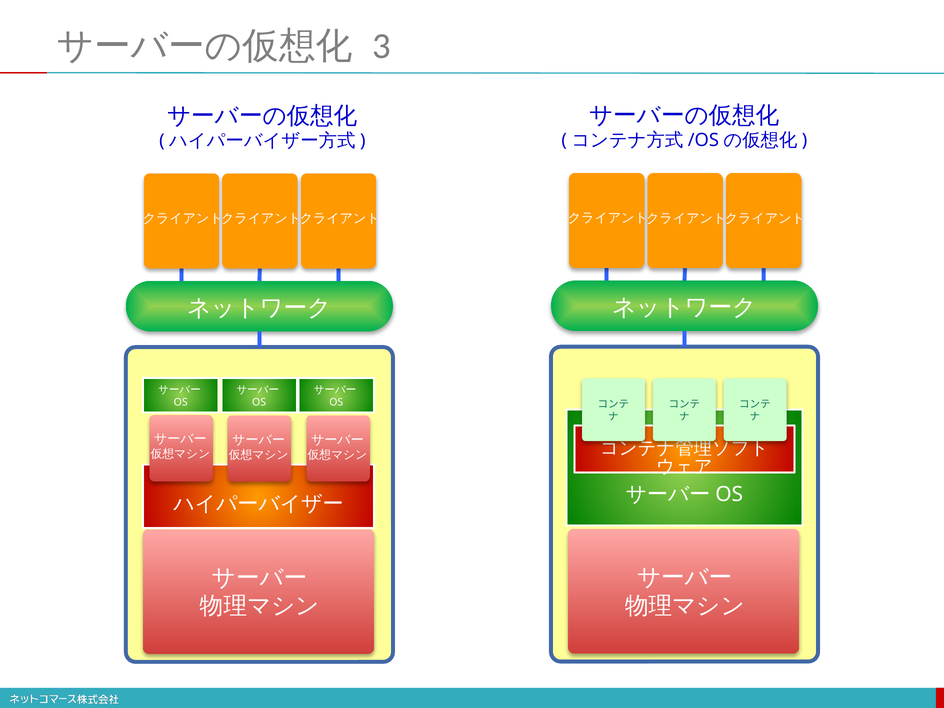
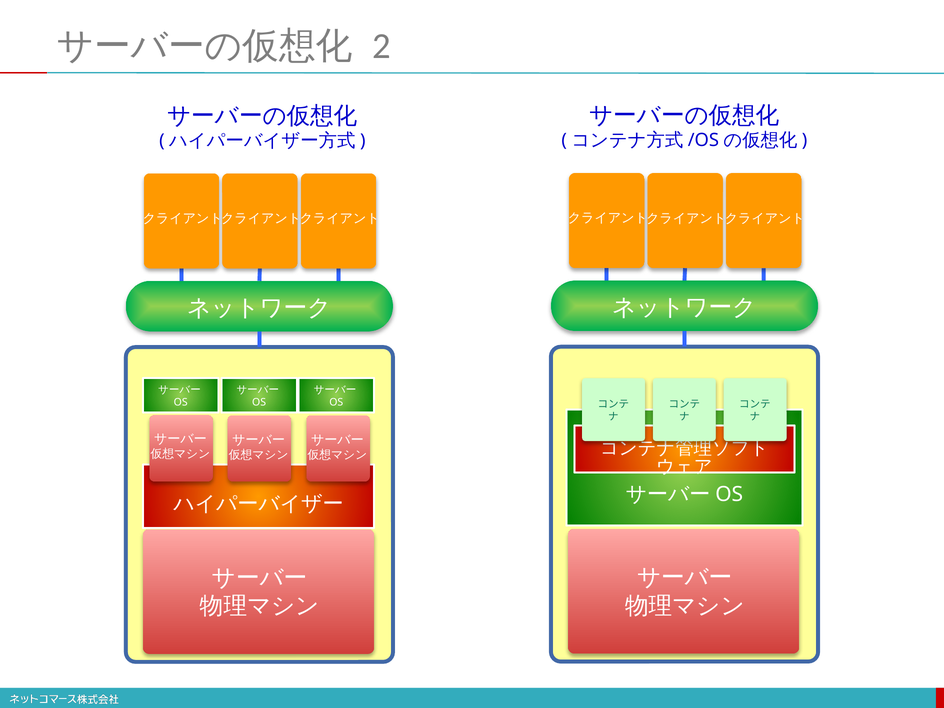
3: 3 -> 2
